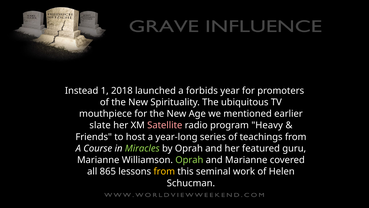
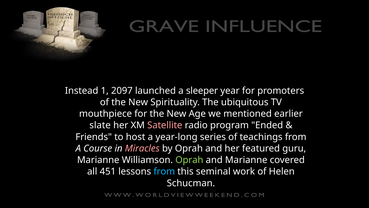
2018: 2018 -> 2097
forbids: forbids -> sleeper
Heavy: Heavy -> Ended
Miracles colour: light green -> pink
865: 865 -> 451
from at (164, 171) colour: yellow -> light blue
